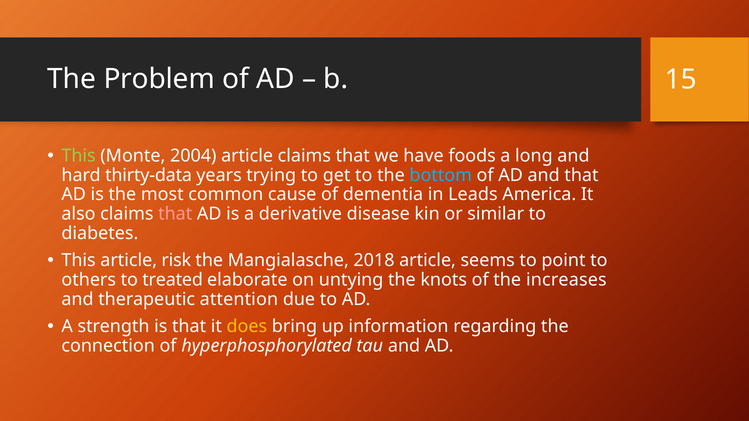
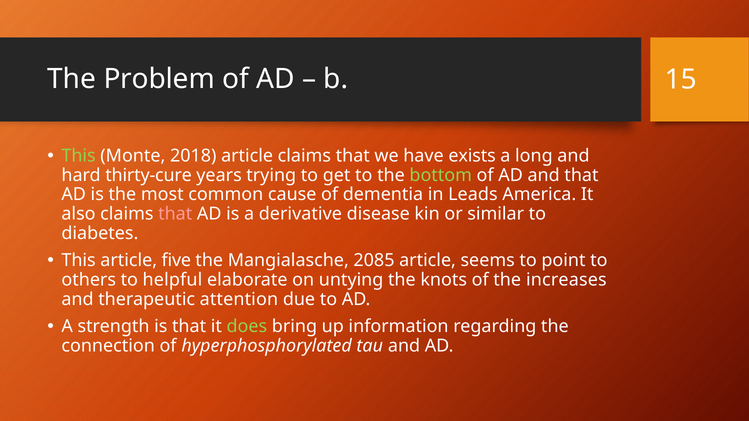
2004: 2004 -> 2018
foods: foods -> exists
thirty-data: thirty-data -> thirty-cure
bottom colour: light blue -> light green
risk: risk -> five
2018: 2018 -> 2085
treated: treated -> helpful
does colour: yellow -> light green
